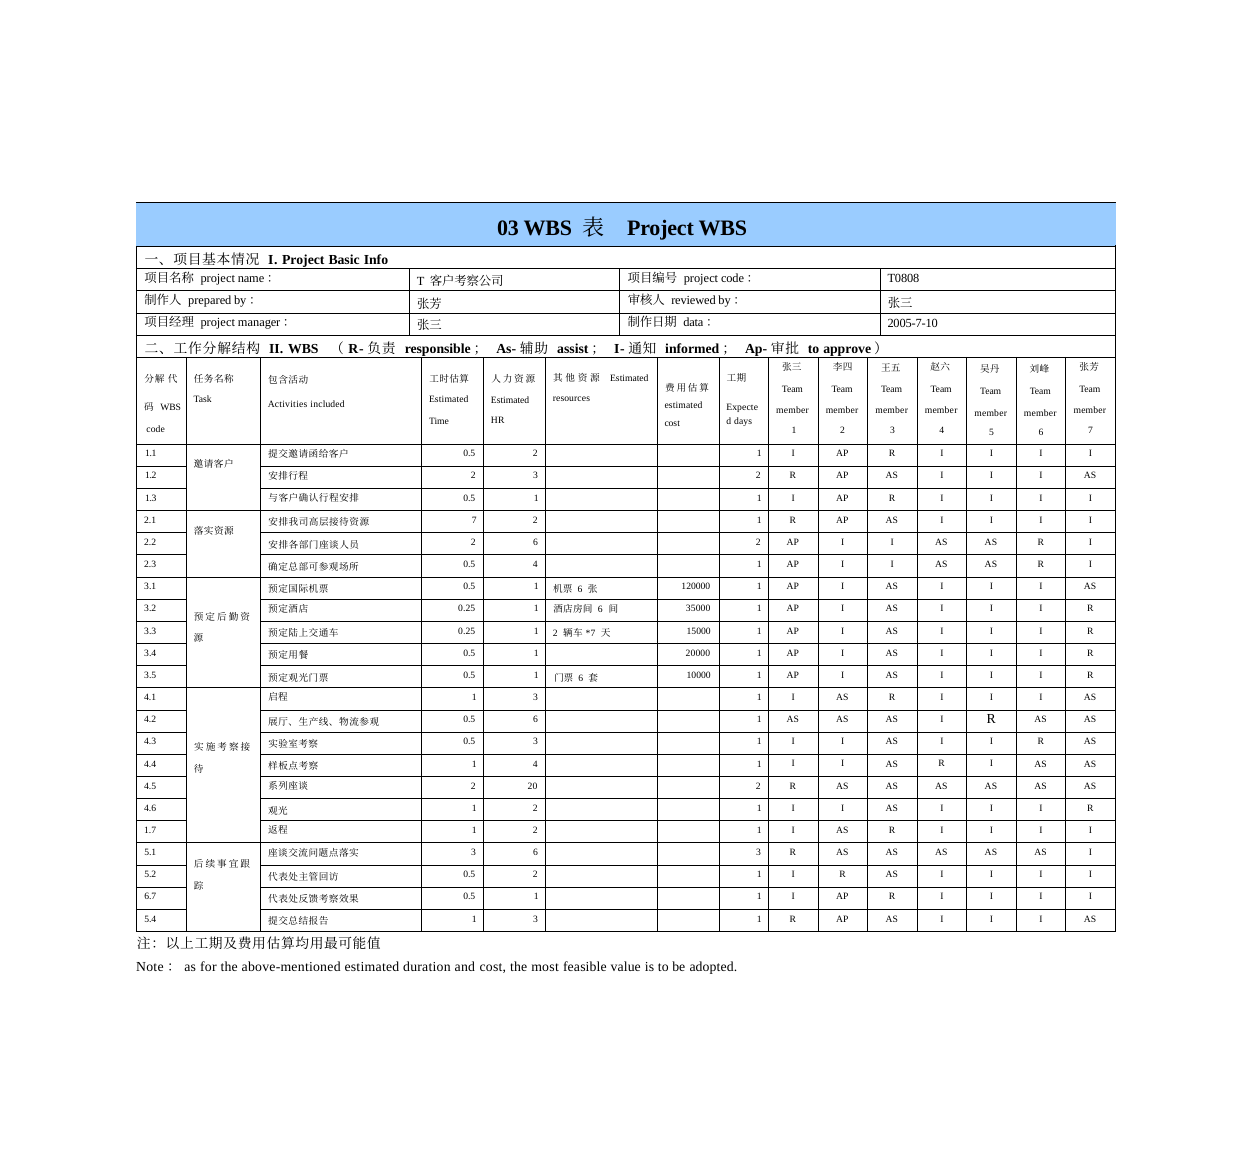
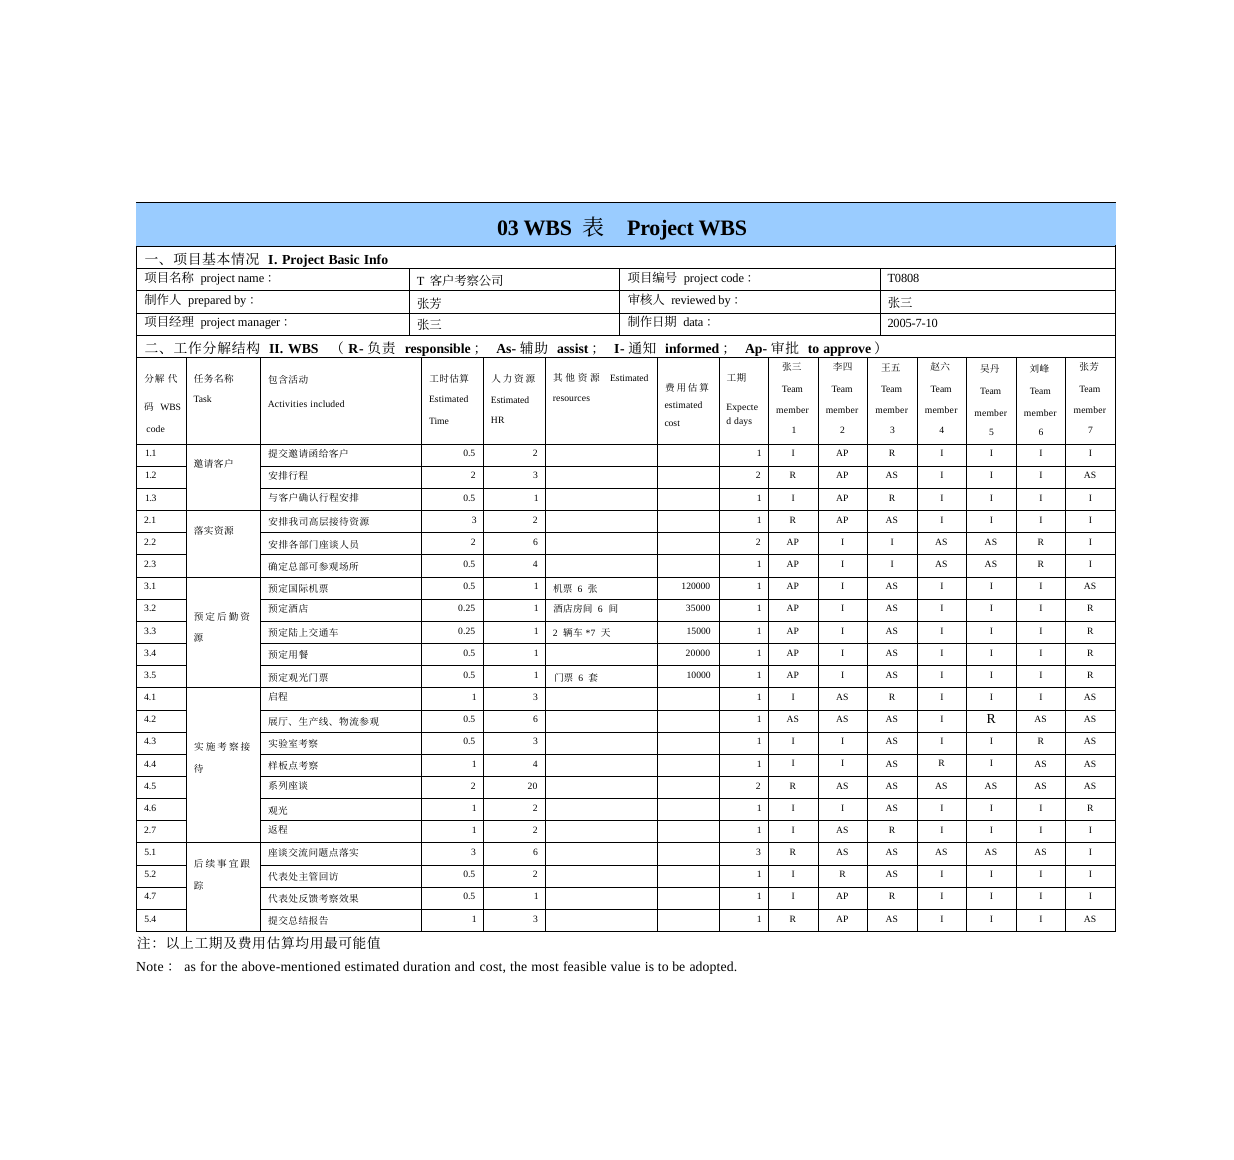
7 at (474, 520): 7 -> 3
1.7: 1.7 -> 2.7
6.7: 6.7 -> 4.7
